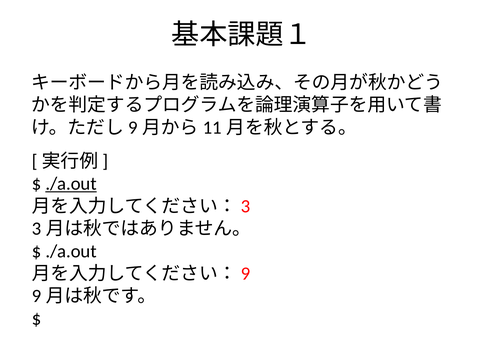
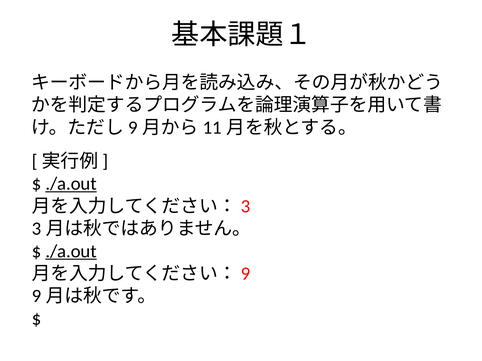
./a.out at (71, 252) underline: none -> present
